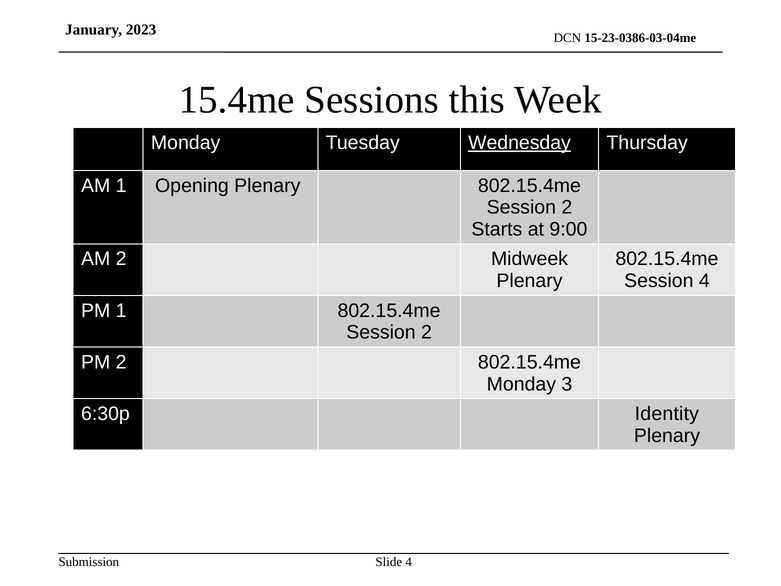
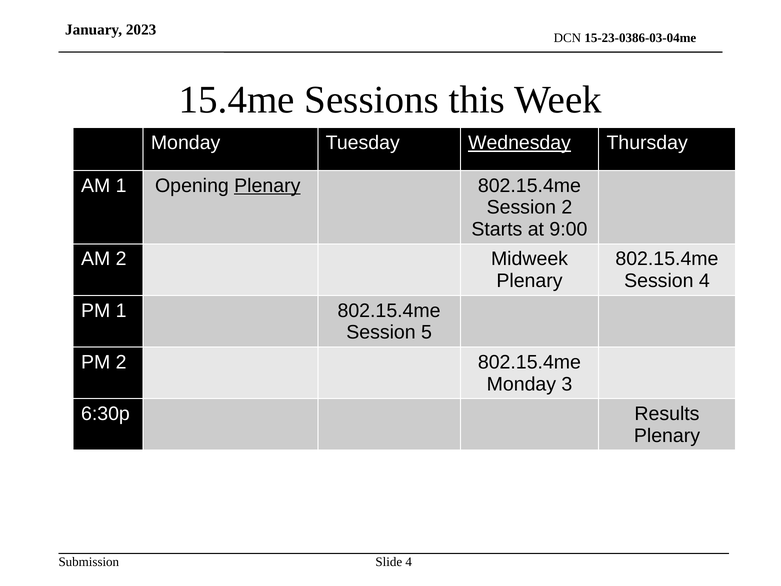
Plenary at (267, 185) underline: none -> present
2 at (427, 332): 2 -> 5
Identity: Identity -> Results
